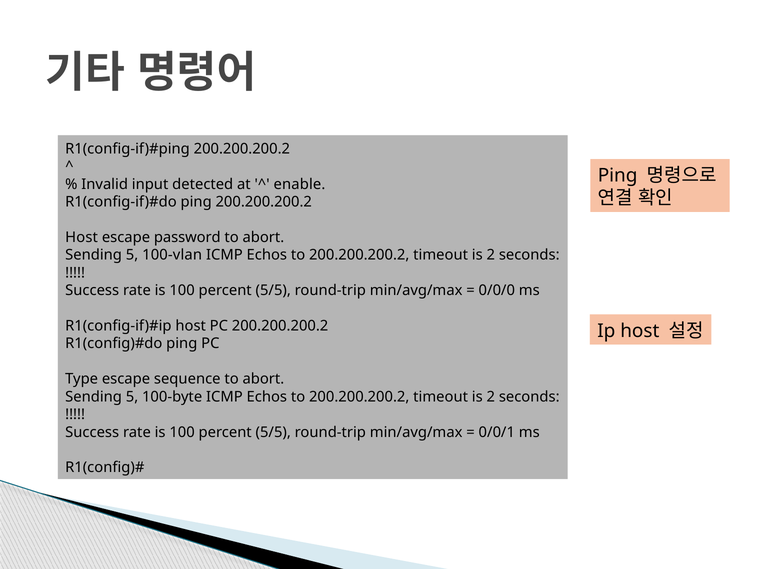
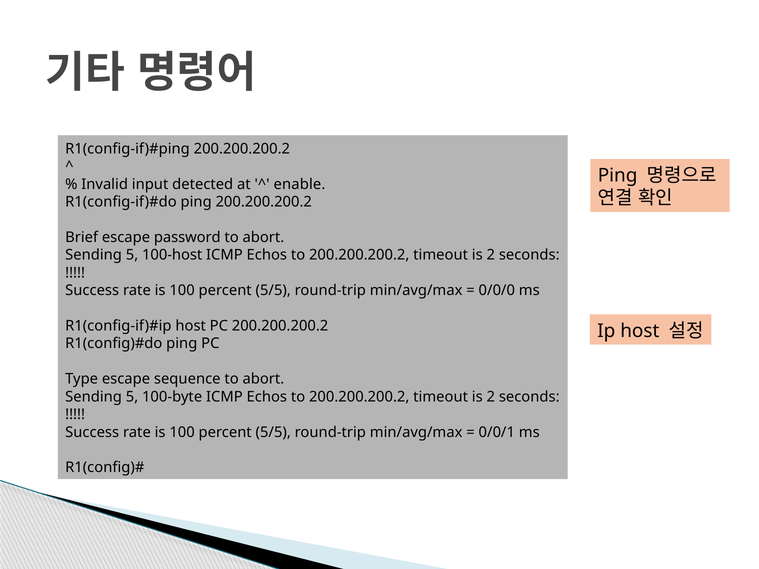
Host at (82, 237): Host -> Brief
100-vlan: 100-vlan -> 100-host
